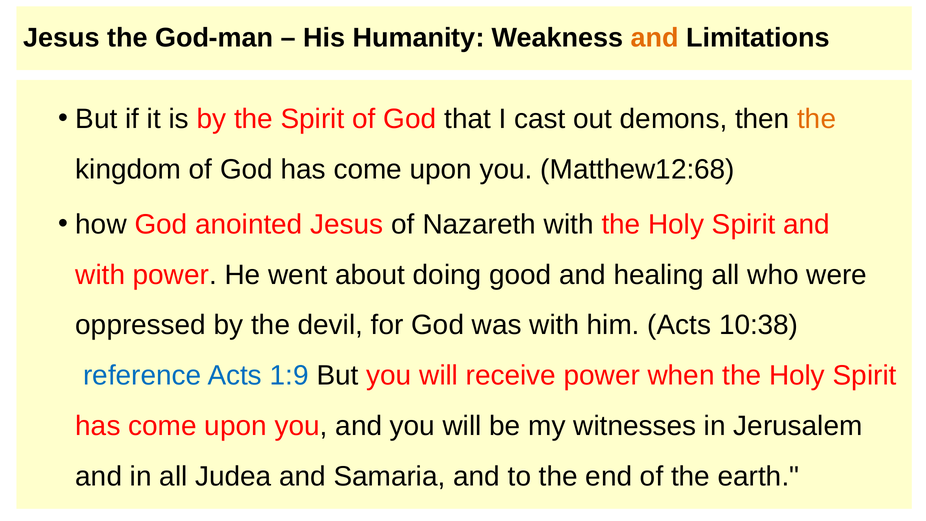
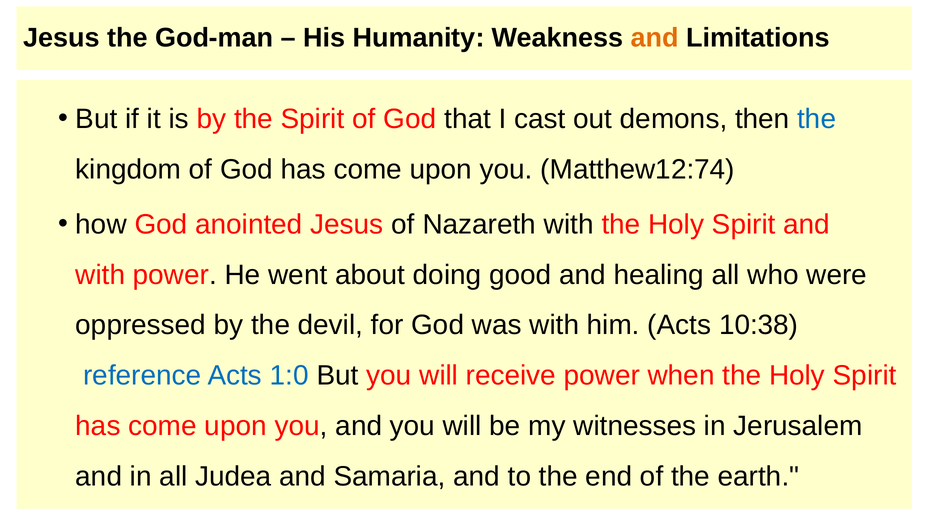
the at (817, 119) colour: orange -> blue
Matthew12:68: Matthew12:68 -> Matthew12:74
1:9: 1:9 -> 1:0
